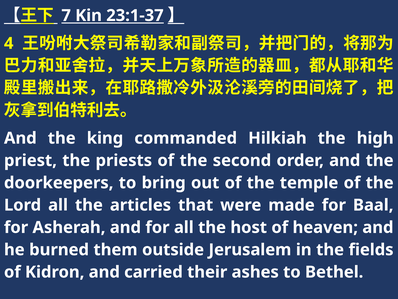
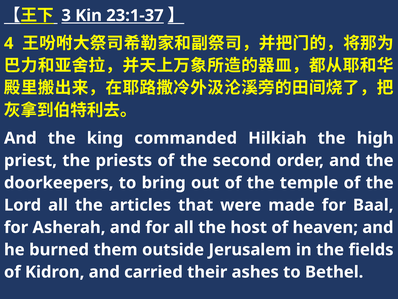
7: 7 -> 3
